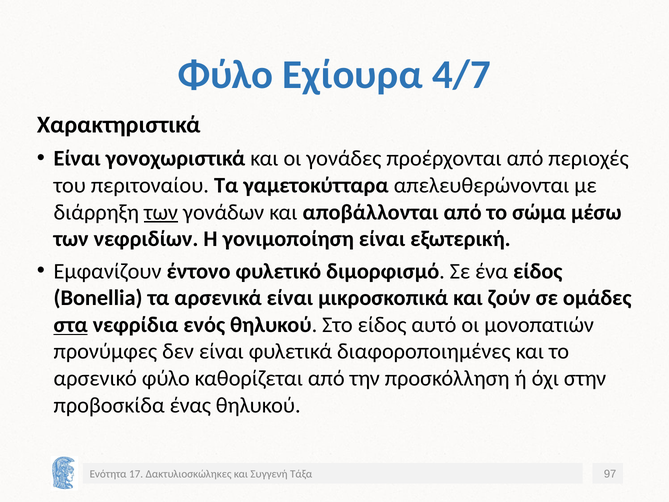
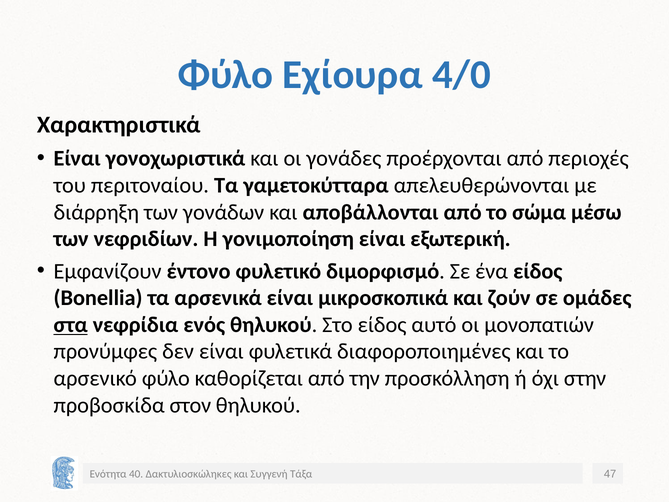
4/7: 4/7 -> 4/0
των at (161, 212) underline: present -> none
ένας: ένας -> στον
17: 17 -> 40
97: 97 -> 47
